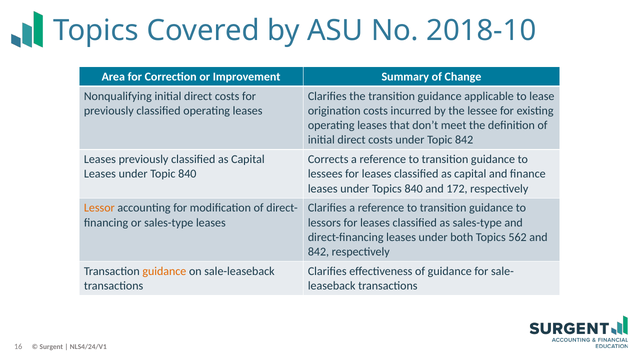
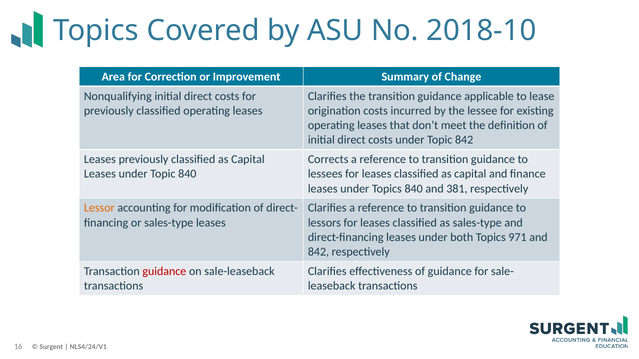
172: 172 -> 381
562: 562 -> 971
guidance at (164, 272) colour: orange -> red
